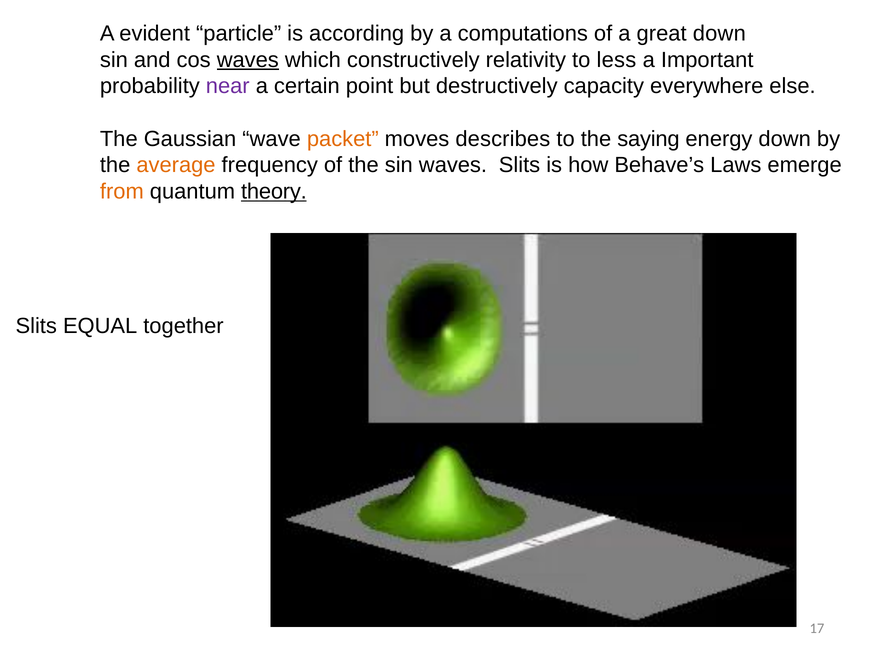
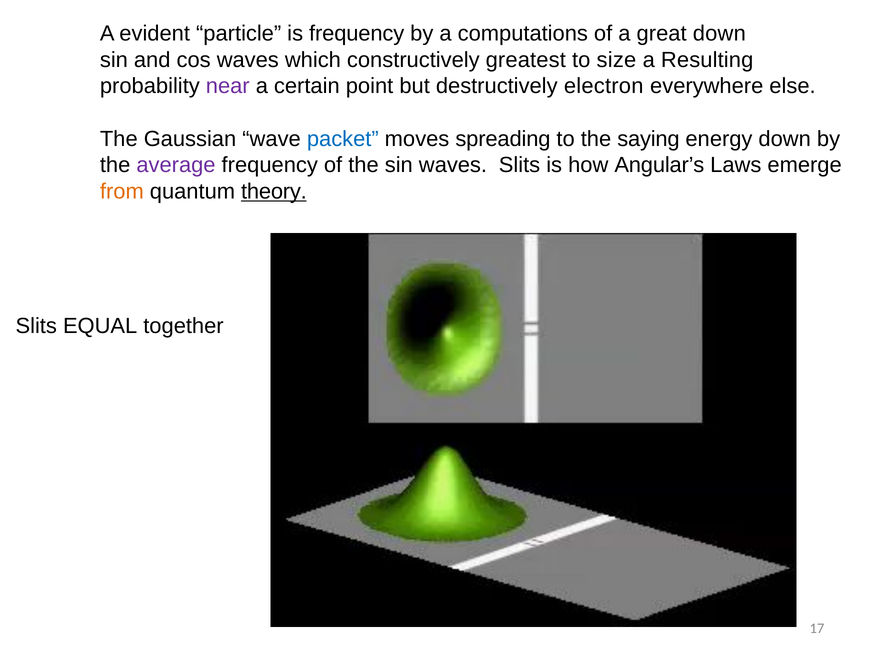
is according: according -> frequency
waves at (248, 60) underline: present -> none
relativity: relativity -> greatest
less: less -> size
Important: Important -> Resulting
capacity: capacity -> electron
packet colour: orange -> blue
describes: describes -> spreading
average colour: orange -> purple
Behave’s: Behave’s -> Angular’s
